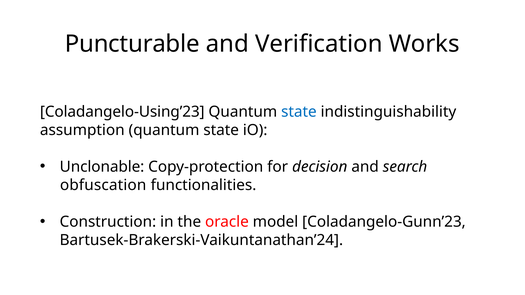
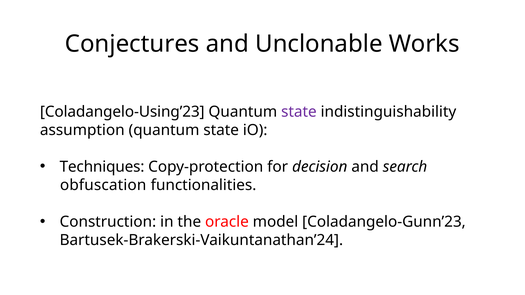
Puncturable: Puncturable -> Conjectures
Verification: Verification -> Unclonable
state at (299, 112) colour: blue -> purple
Unclonable: Unclonable -> Techniques
